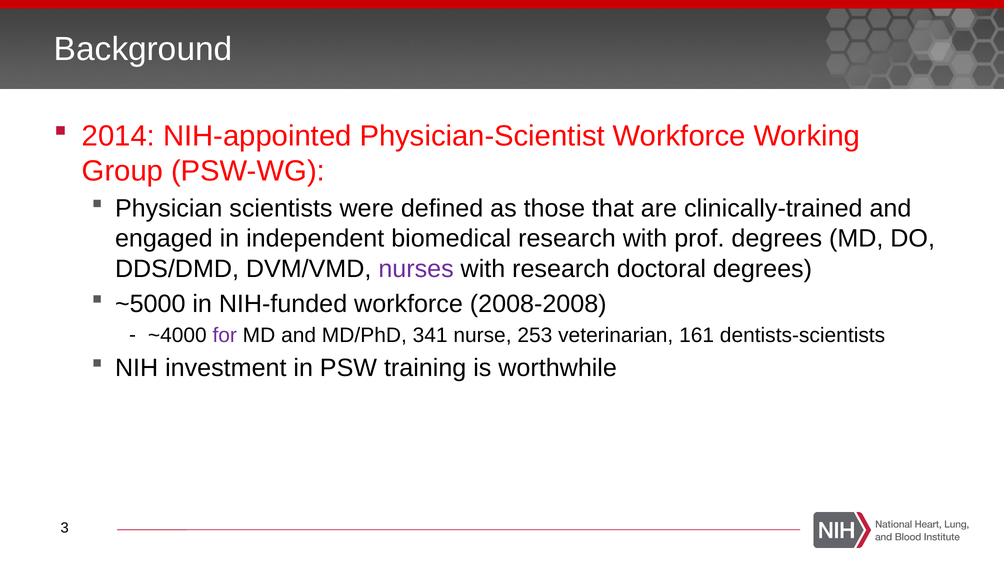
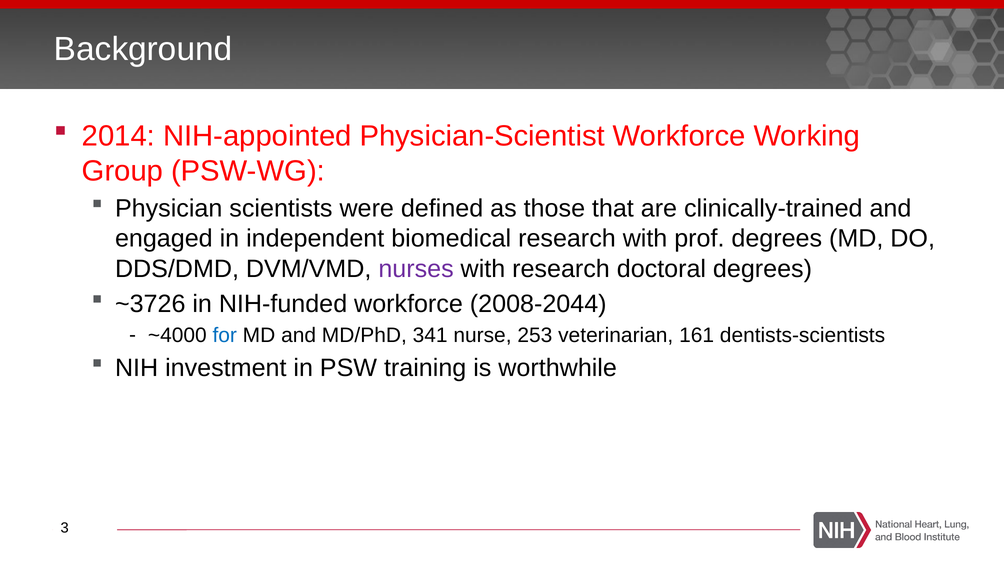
~5000: ~5000 -> ~3726
2008-2008: 2008-2008 -> 2008-2044
for colour: purple -> blue
